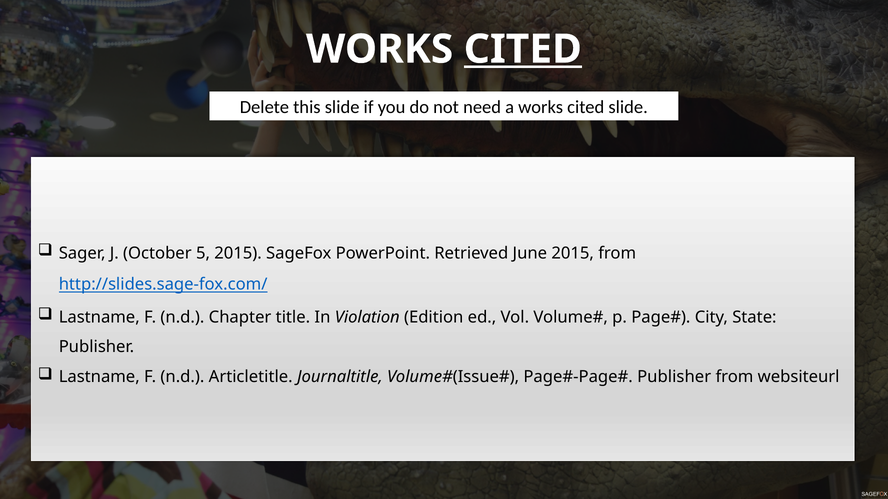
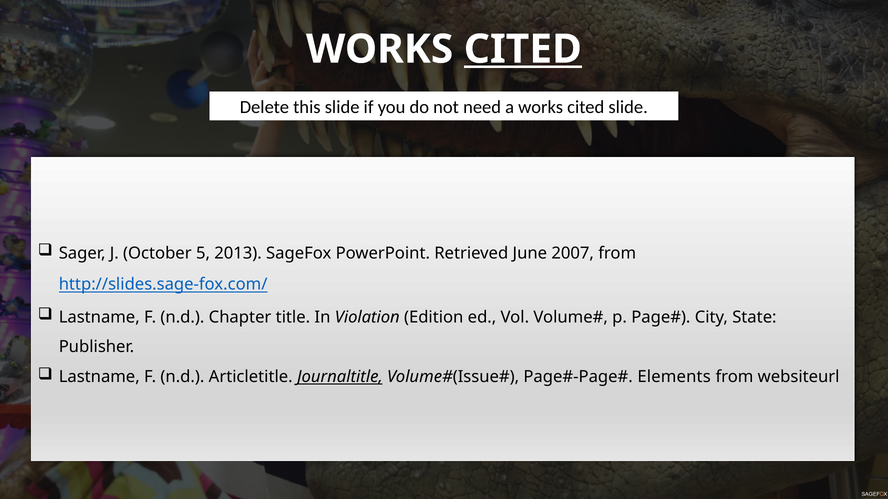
5 2015: 2015 -> 2013
June 2015: 2015 -> 2007
Journaltitle underline: none -> present
Publisher at (674, 377): Publisher -> Elements
